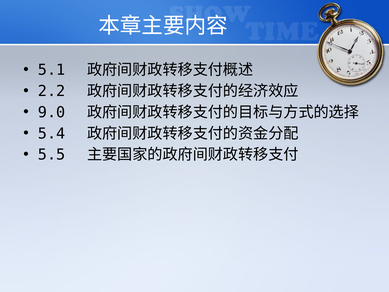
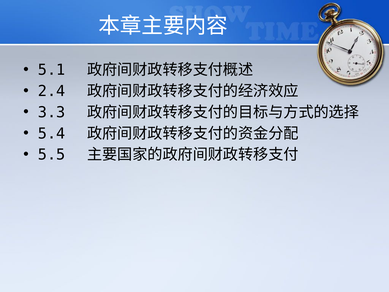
2.2: 2.2 -> 2.4
9.0: 9.0 -> 3.3
